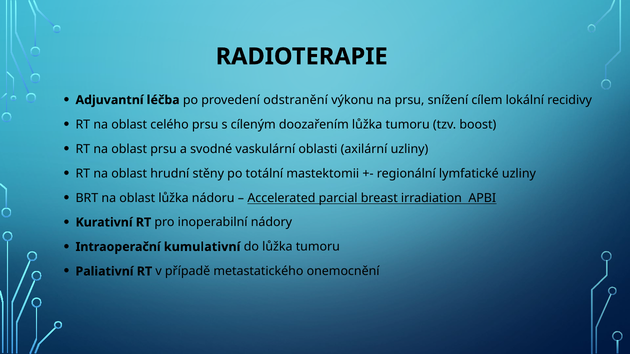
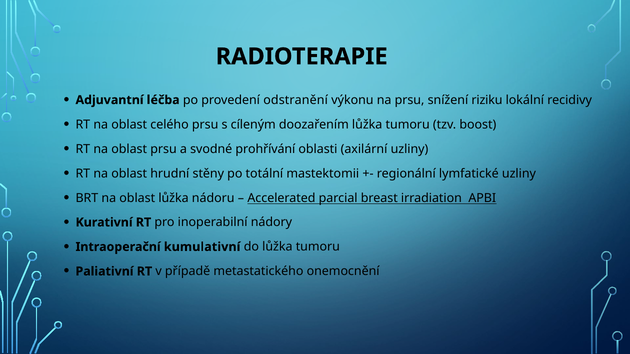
cílem: cílem -> riziku
vaskulární: vaskulární -> prohřívání
